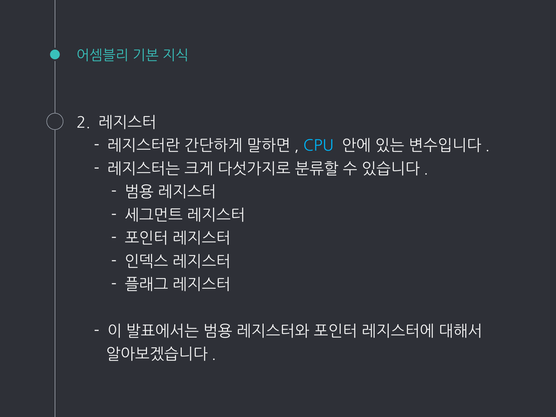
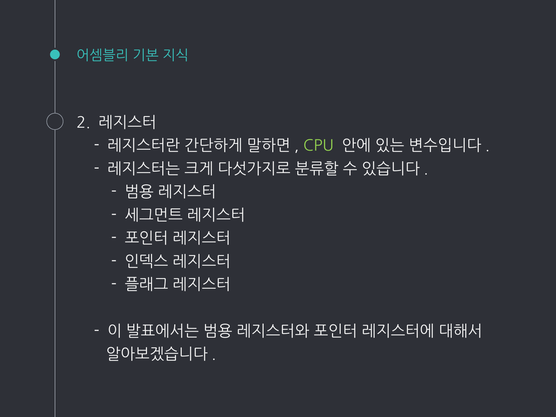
CPU colour: light blue -> light green
